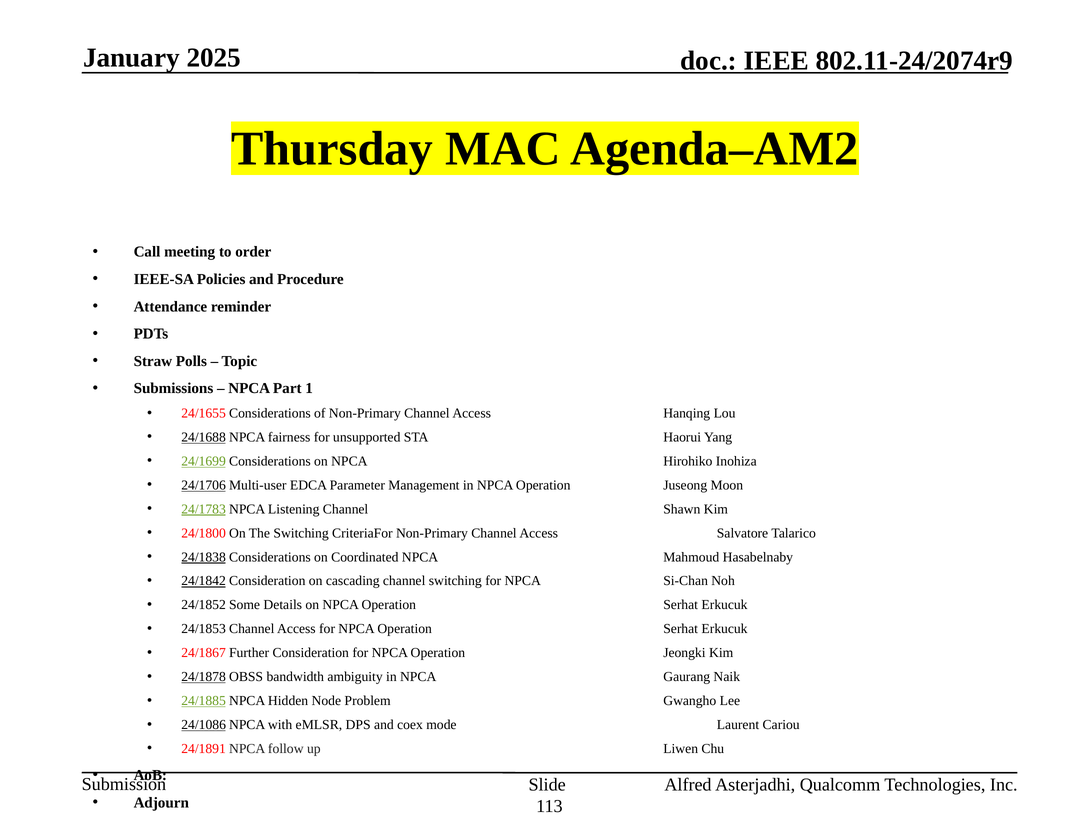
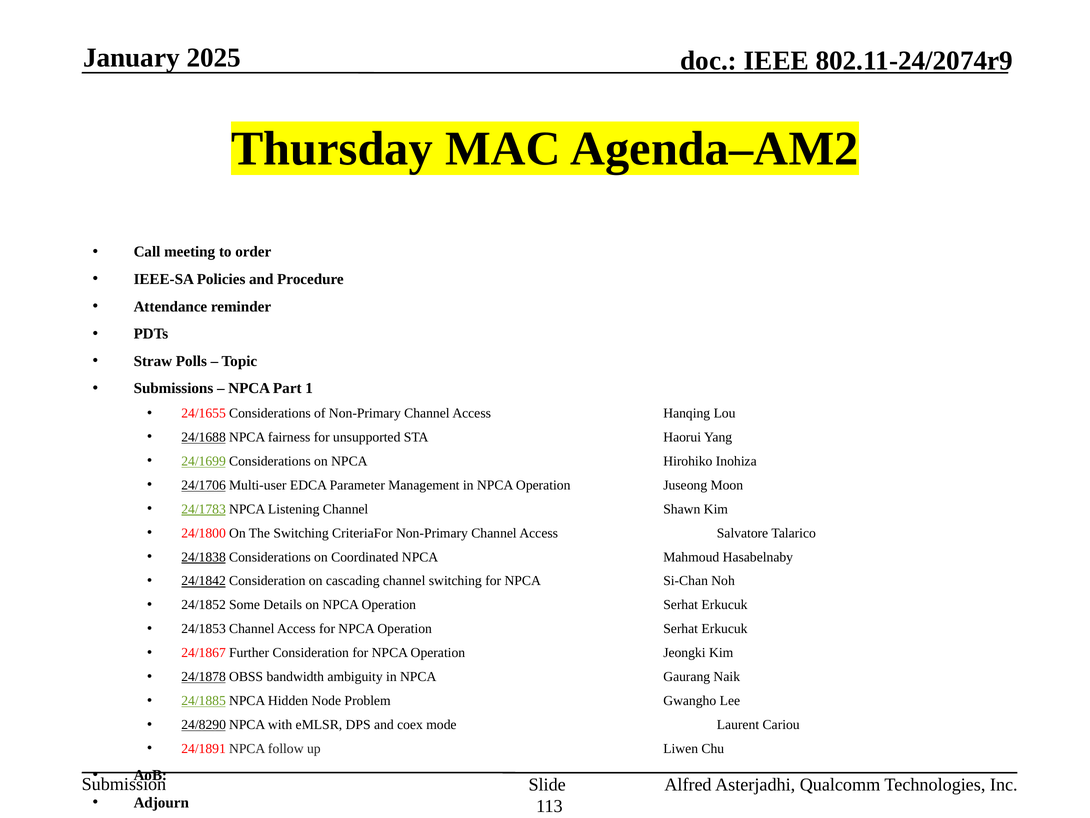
24/1086: 24/1086 -> 24/8290
